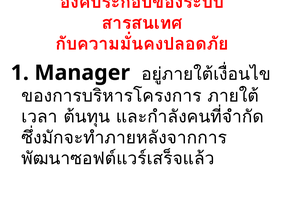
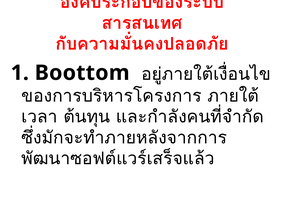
Manager: Manager -> Boottom
